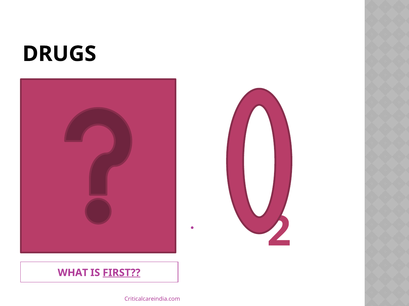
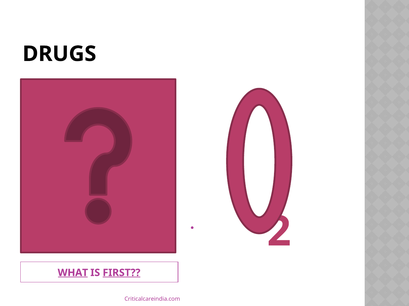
WHAT underline: none -> present
